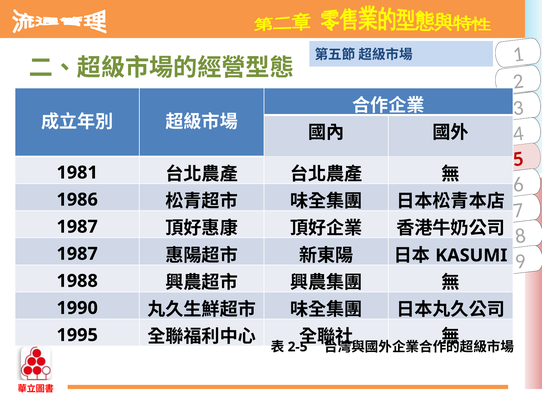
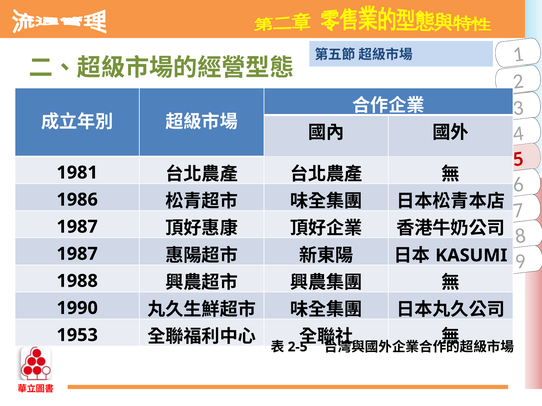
1995: 1995 -> 1953
